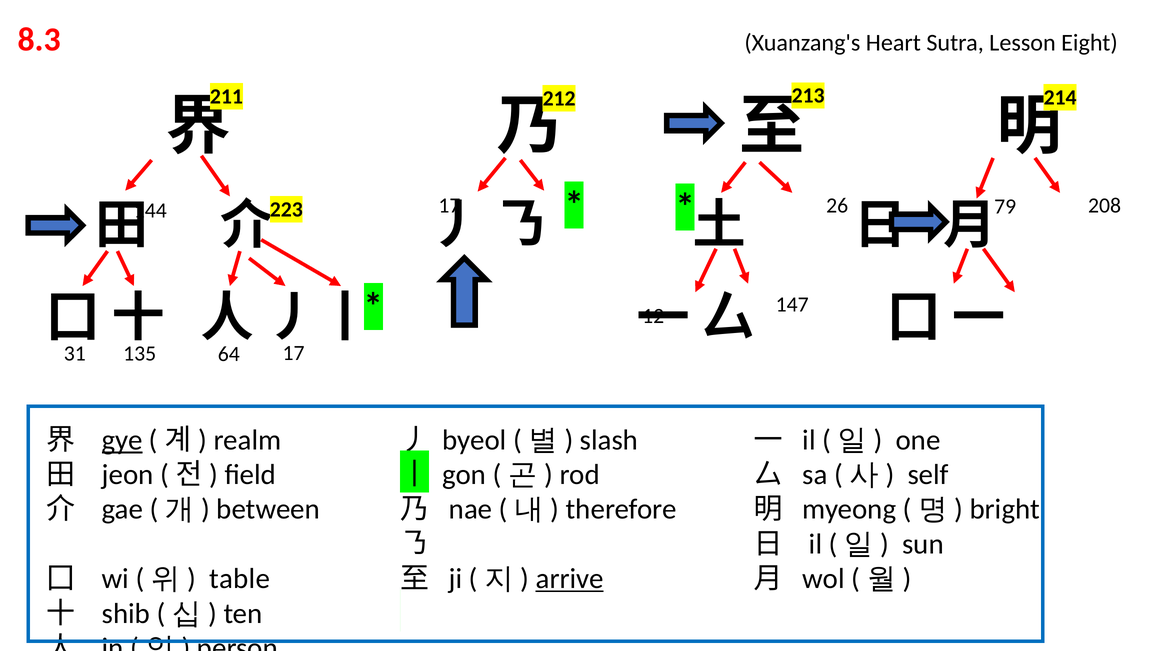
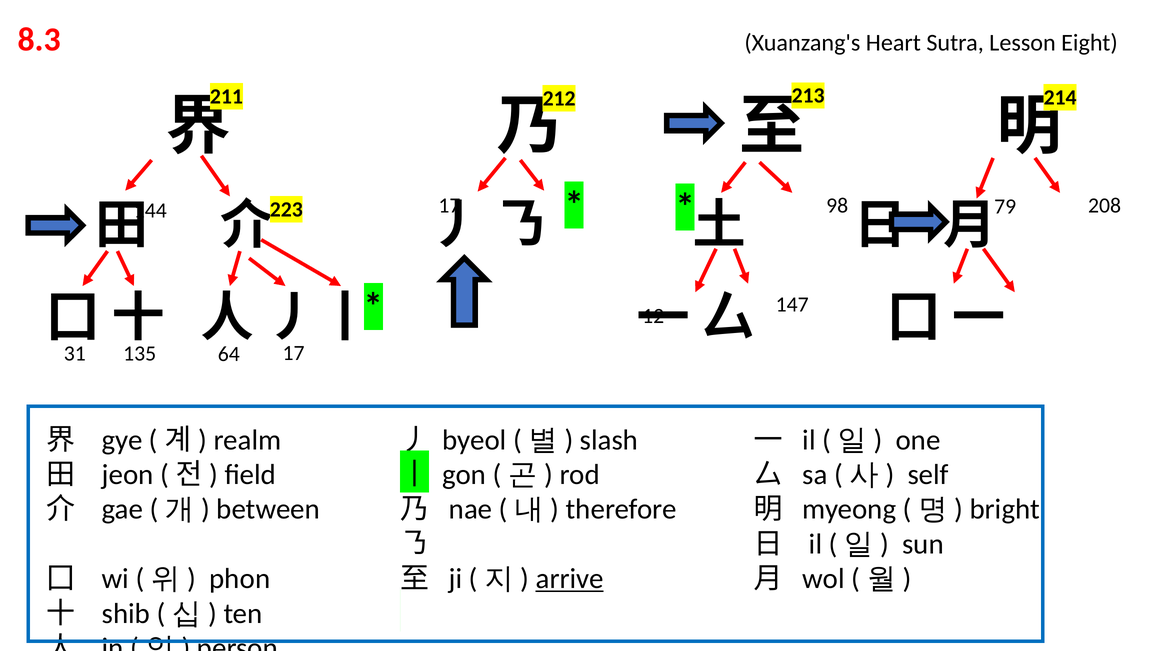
26: 26 -> 98
gye underline: present -> none
table: table -> phon
